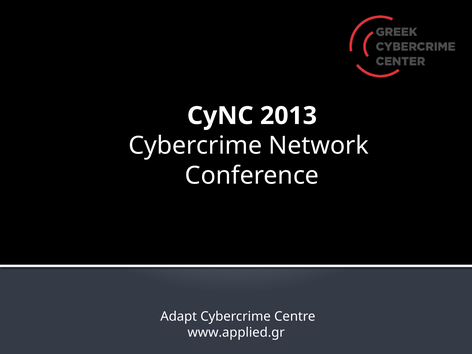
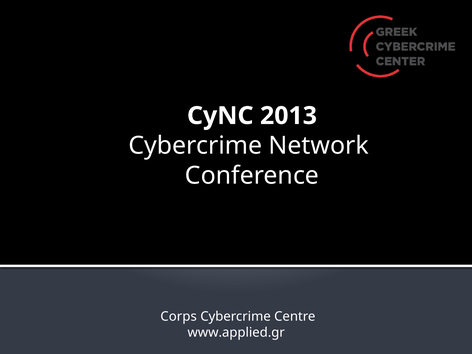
Adapt: Adapt -> Corps
